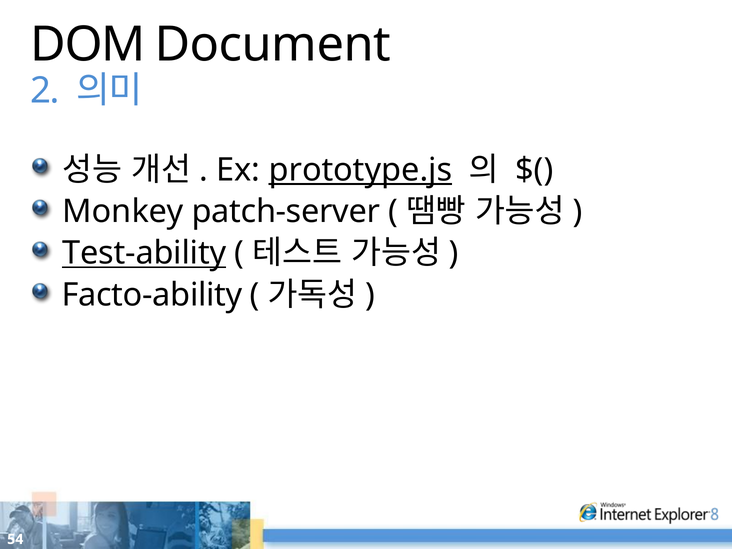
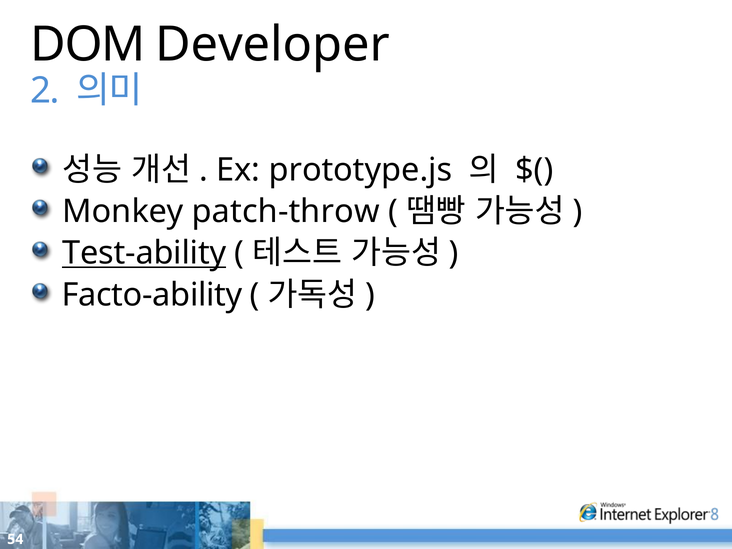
Document: Document -> Developer
prototype.js underline: present -> none
patch-server: patch-server -> patch-throw
